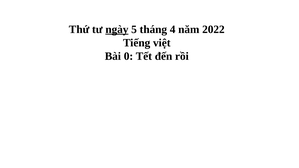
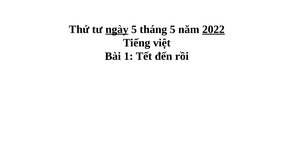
tháng 4: 4 -> 5
2022 underline: none -> present
0: 0 -> 1
